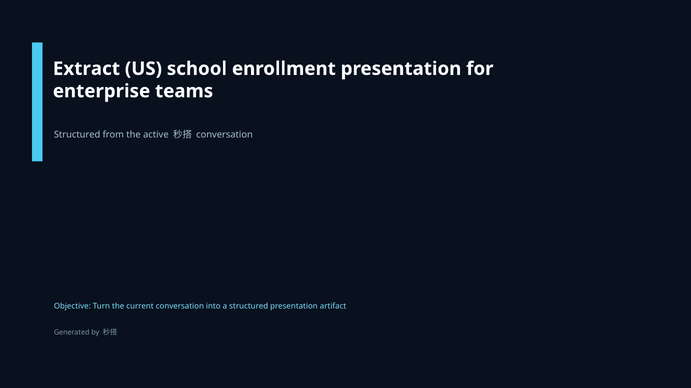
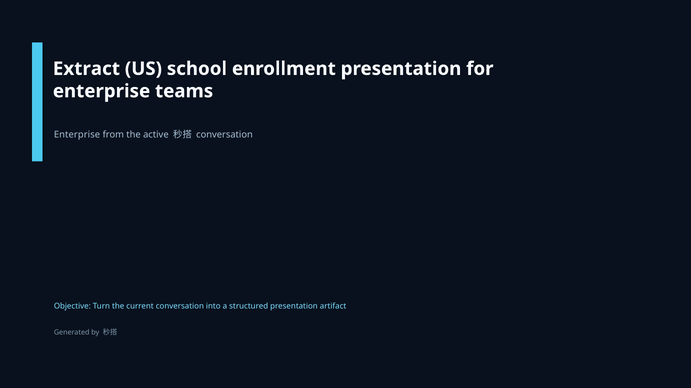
Structured at (77, 135): Structured -> Enterprise
